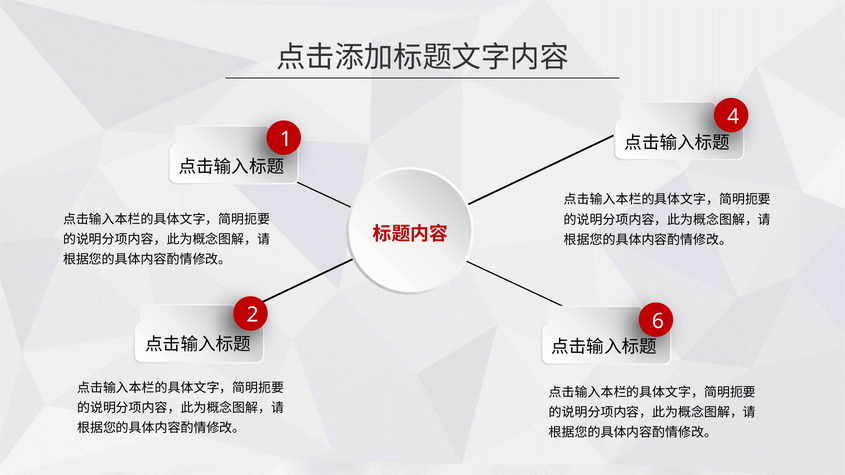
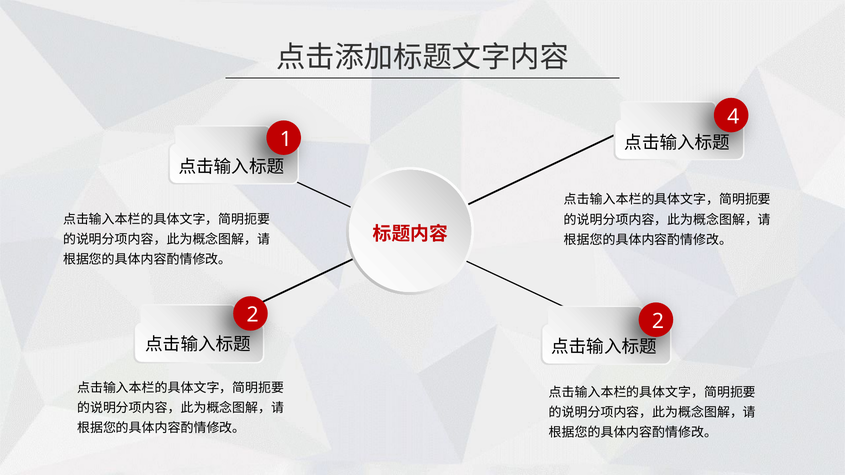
2 6: 6 -> 2
